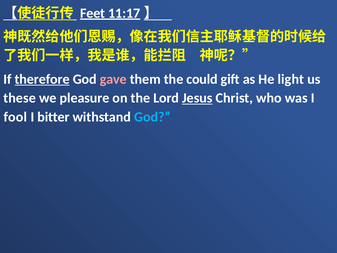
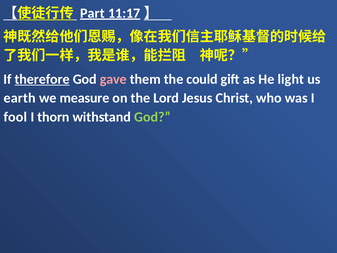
Feet: Feet -> Part
these: these -> earth
pleasure: pleasure -> measure
Jesus underline: present -> none
bitter: bitter -> thorn
God at (152, 117) colour: light blue -> light green
